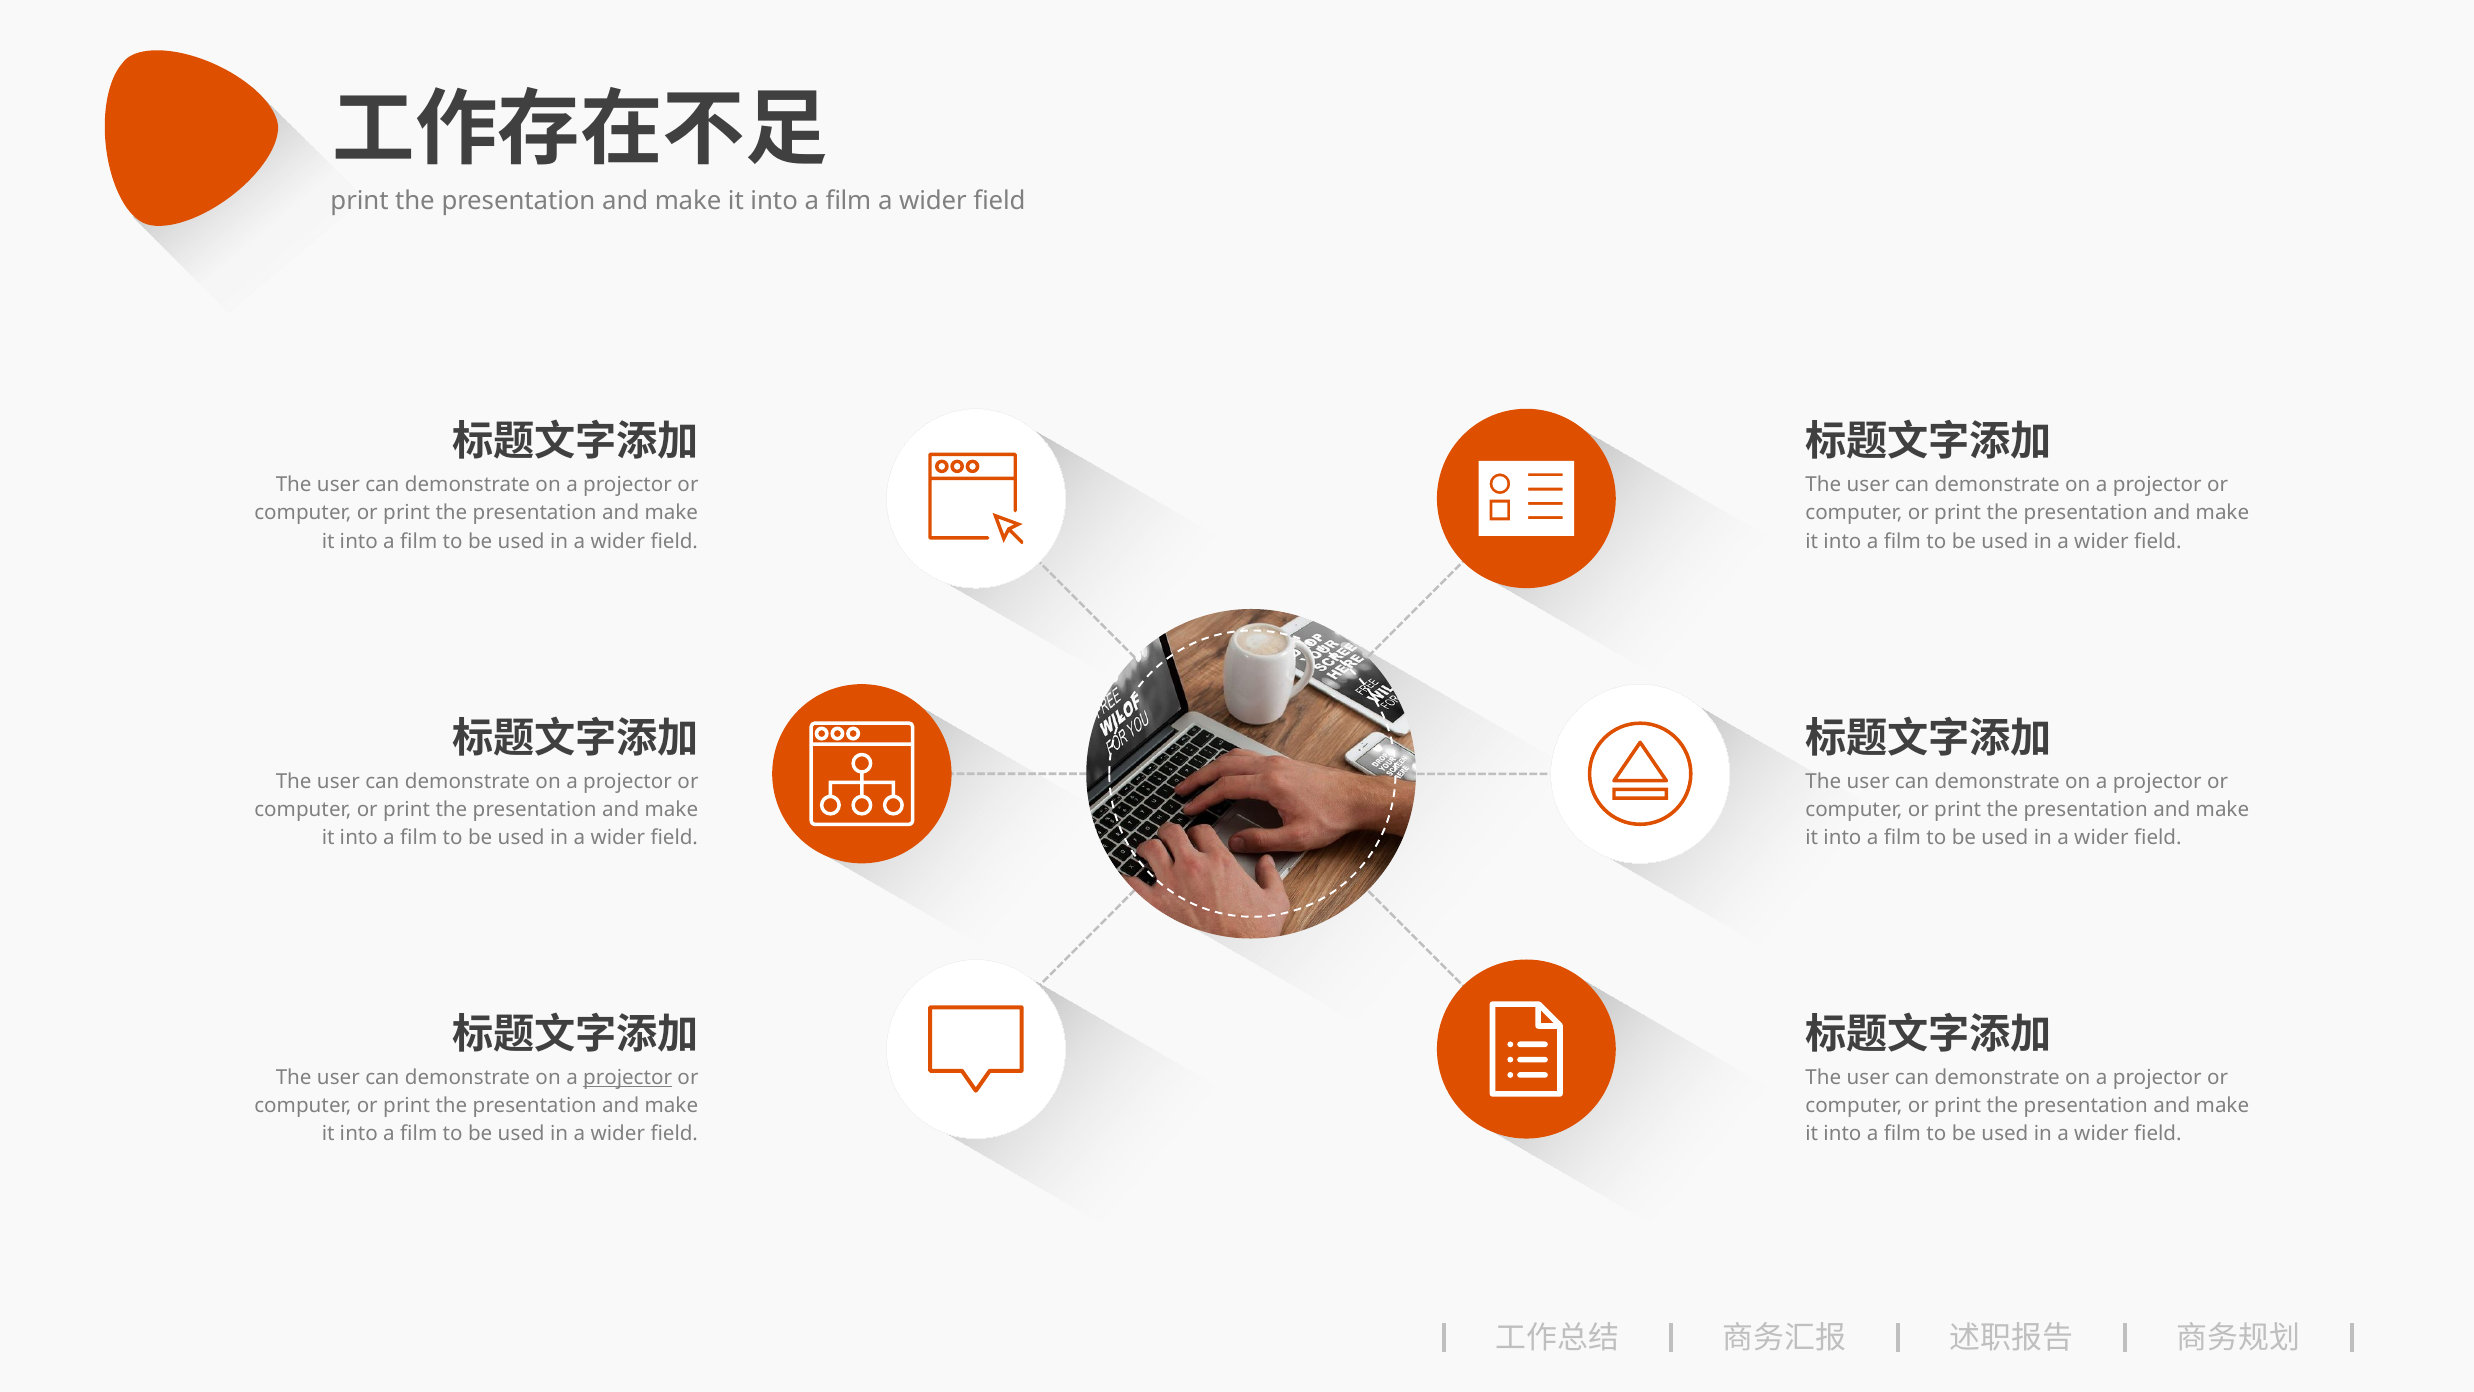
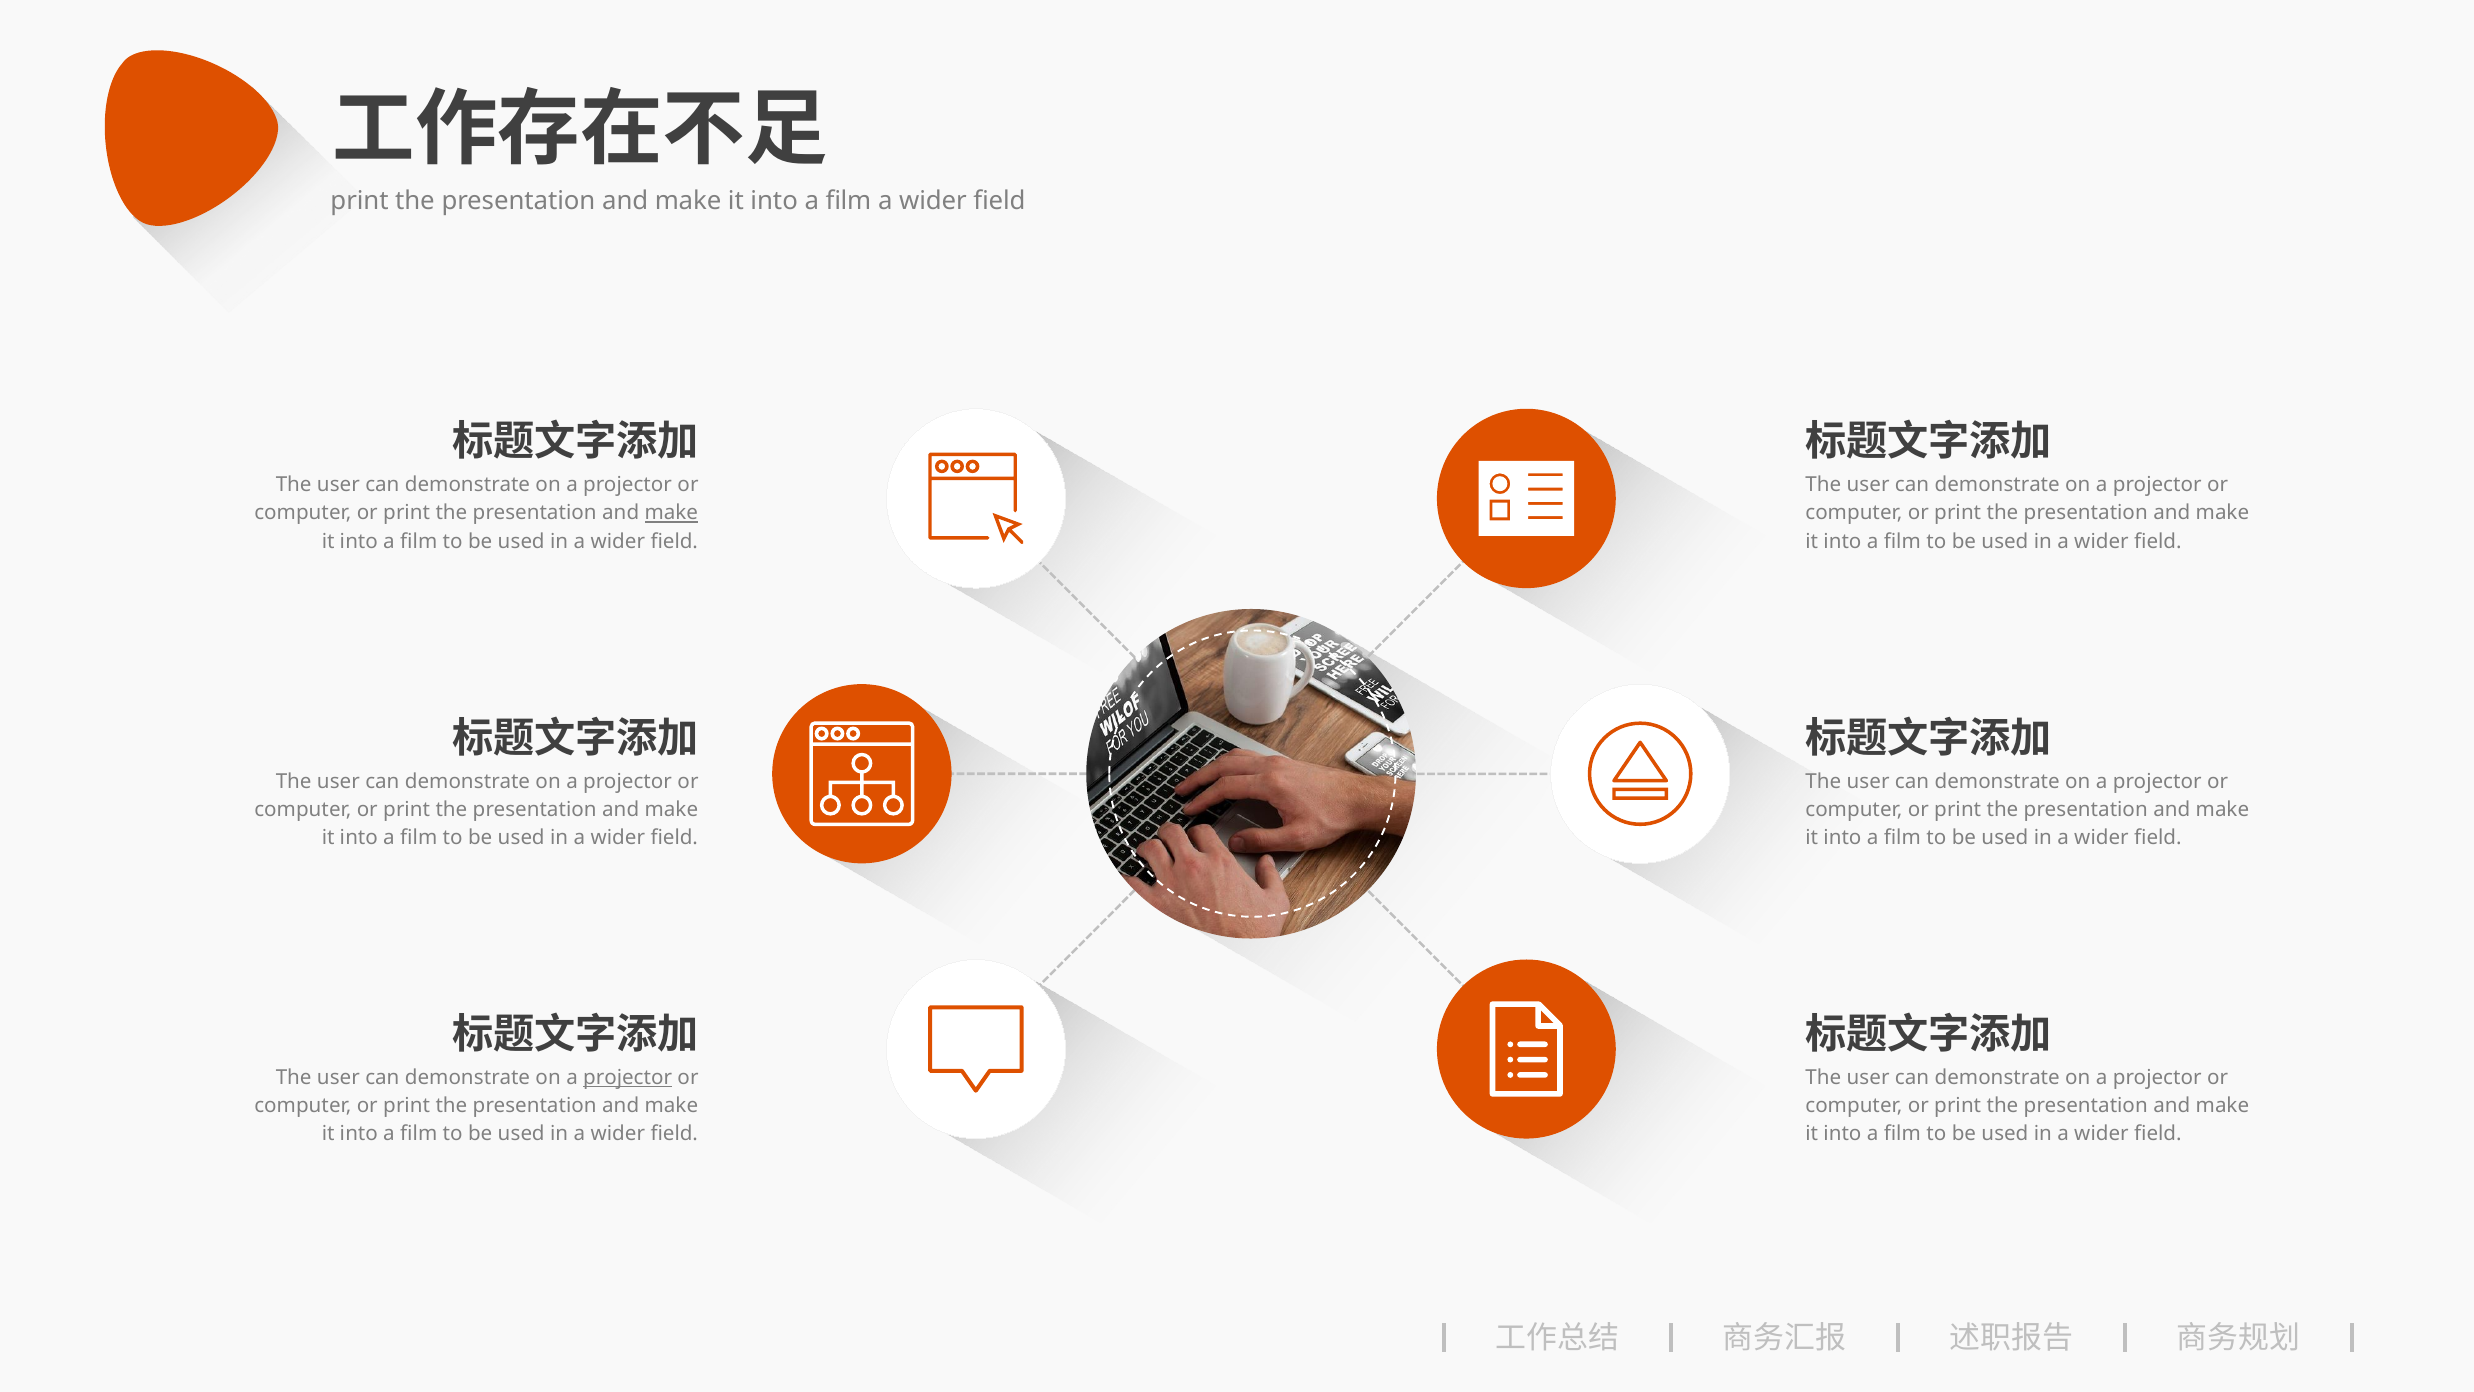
make at (671, 513) underline: none -> present
